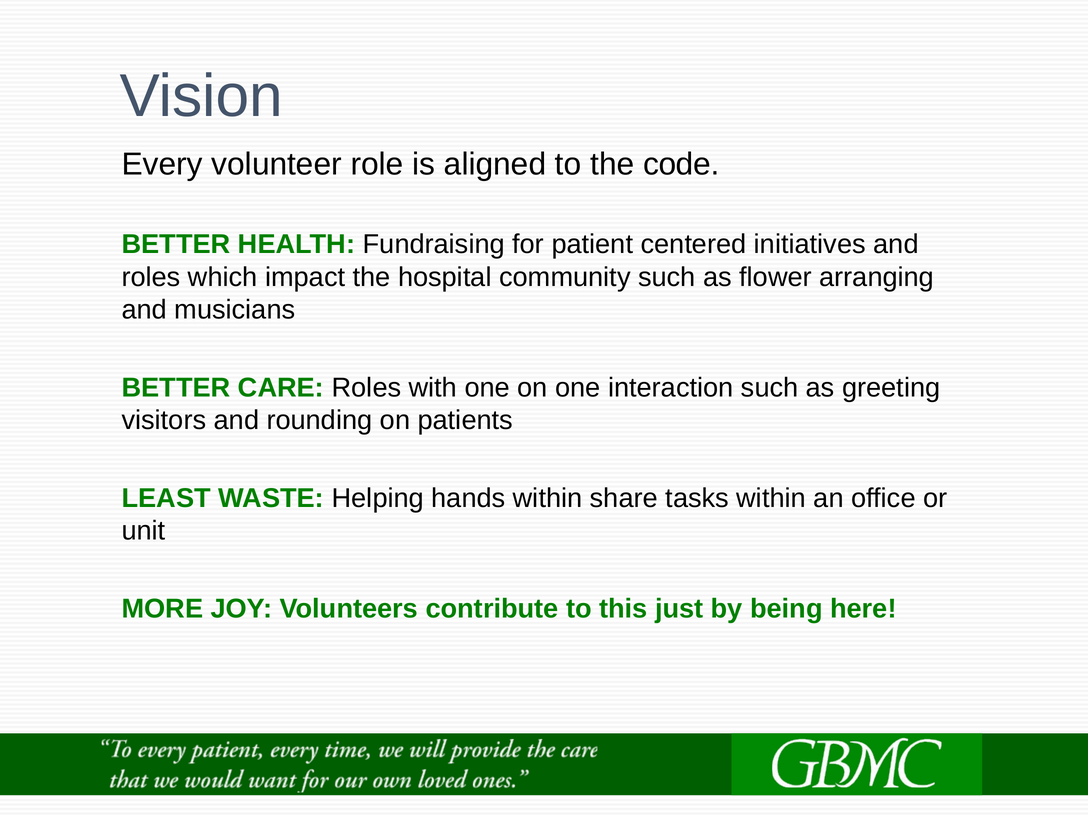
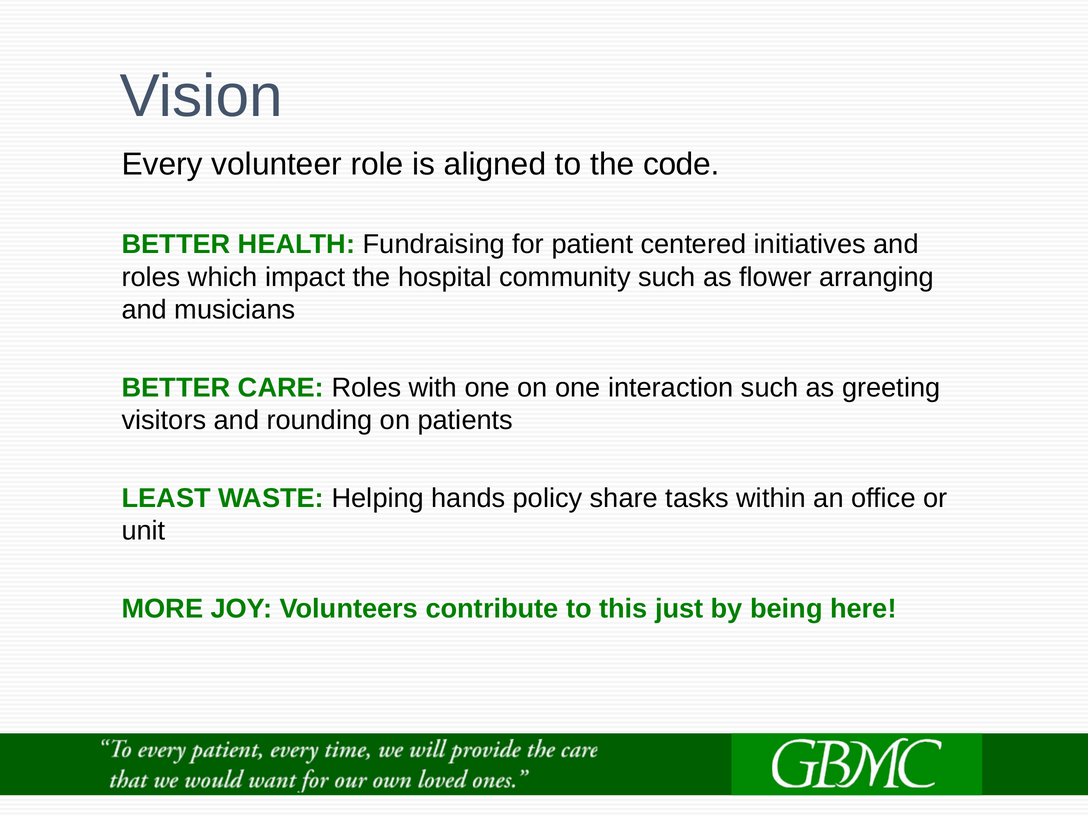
hands within: within -> policy
